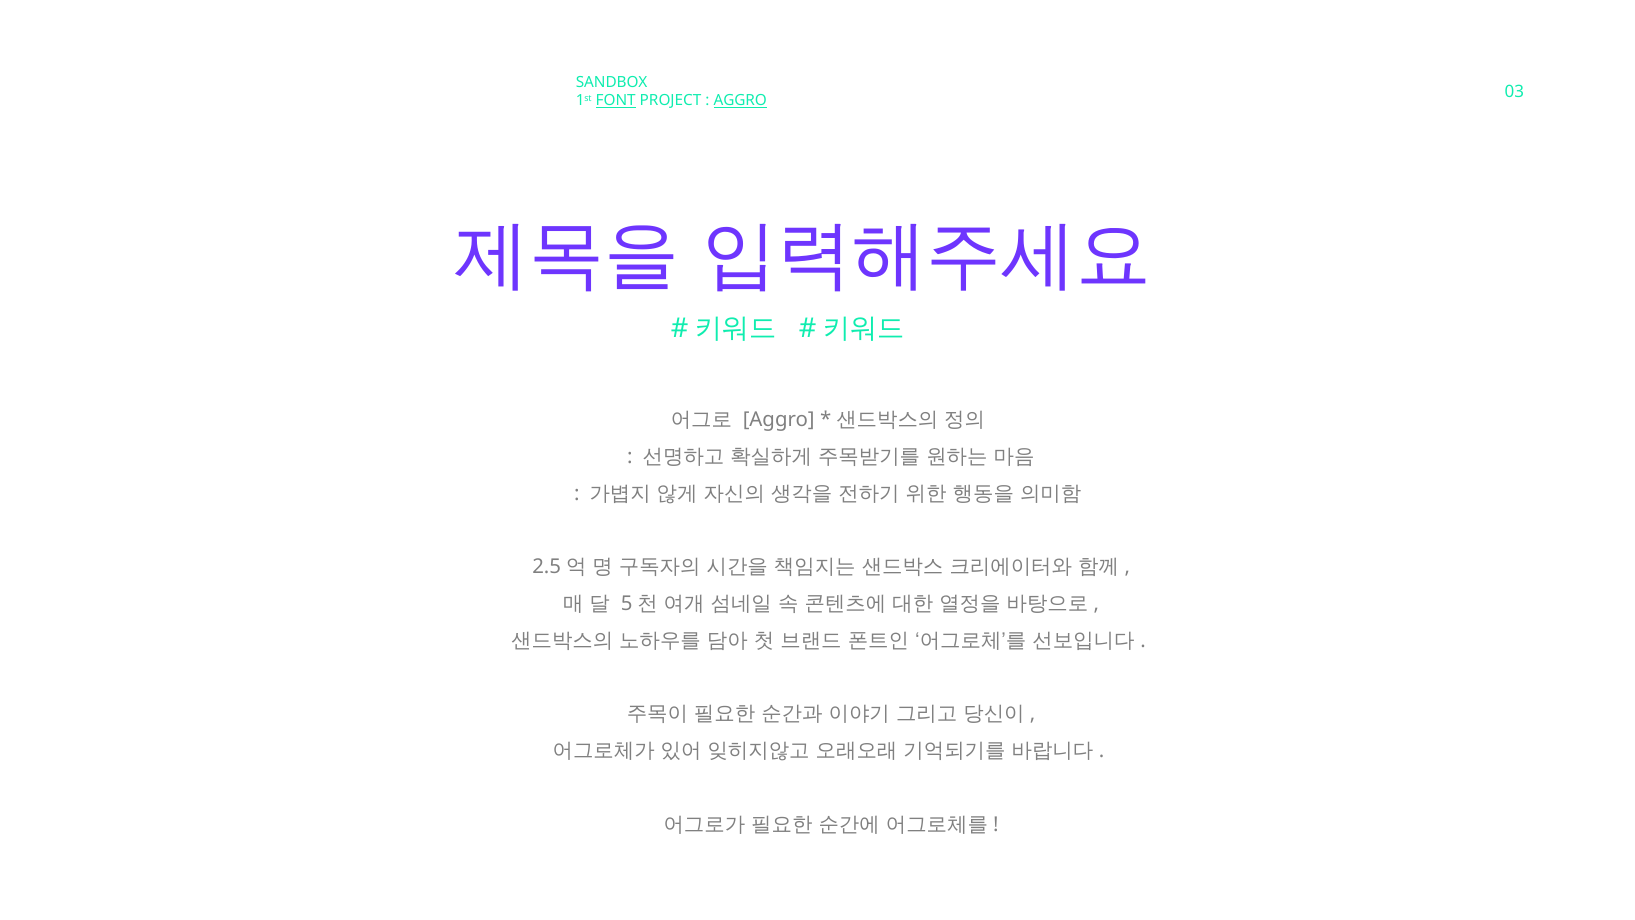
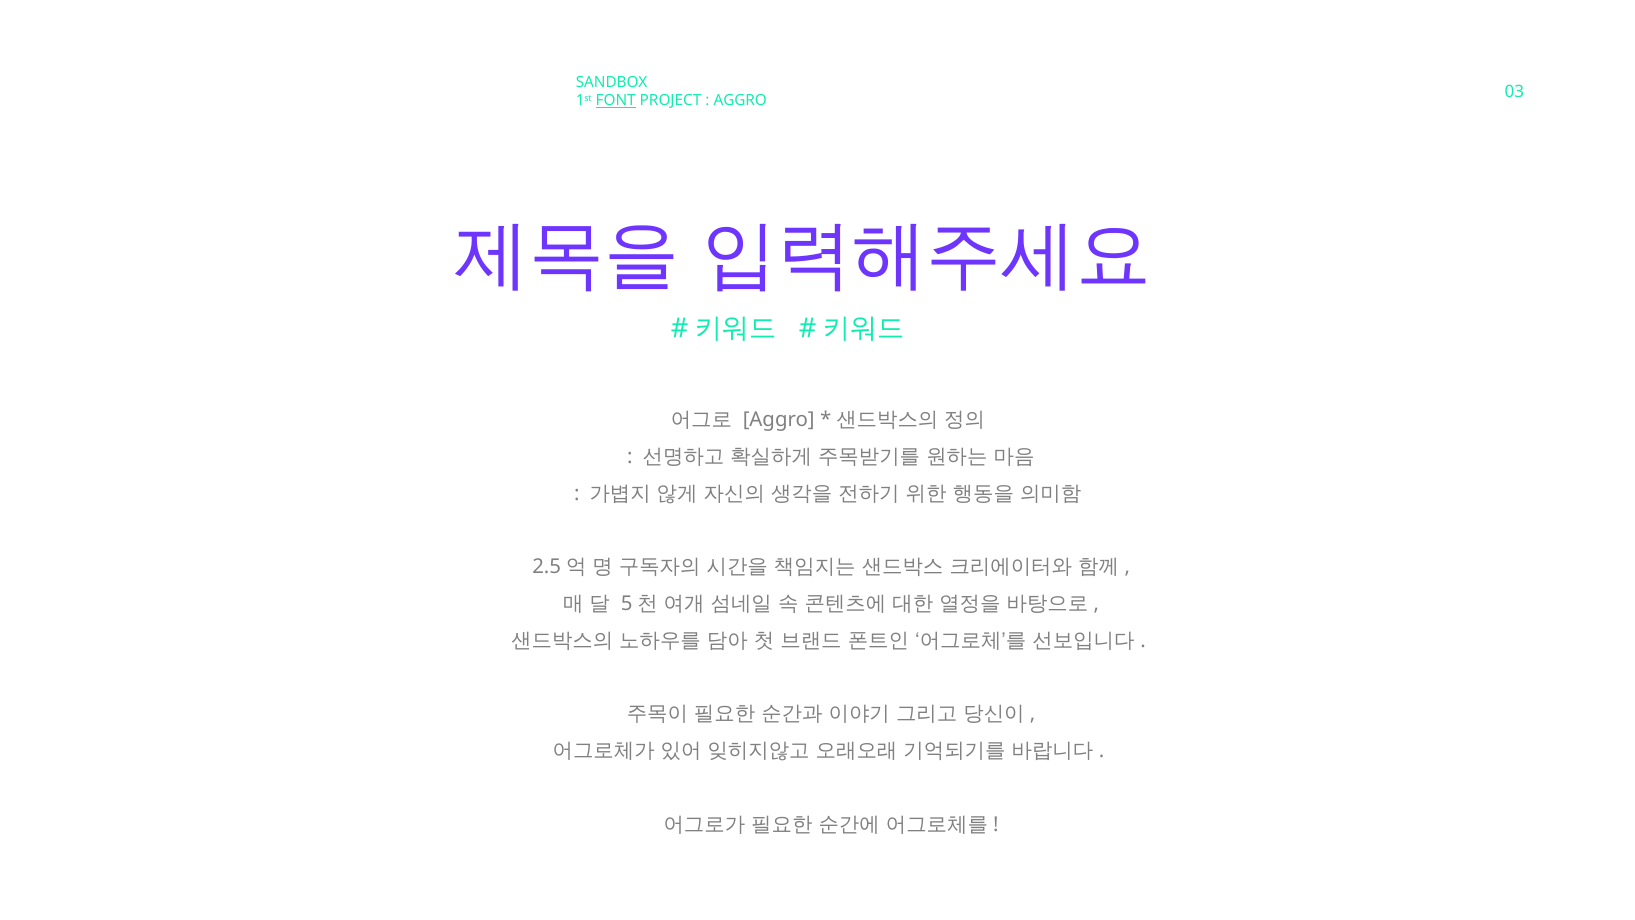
AGGRO at (740, 101) underline: present -> none
